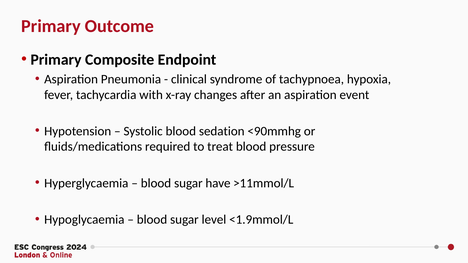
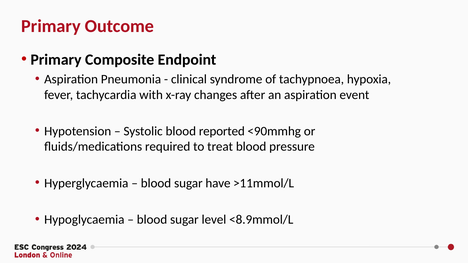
sedation: sedation -> reported
<1.9mmol/L: <1.9mmol/L -> <8.9mmol/L
